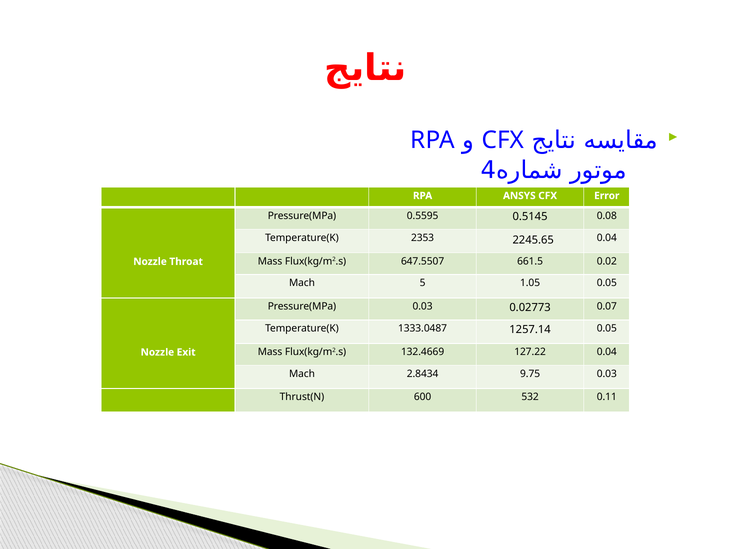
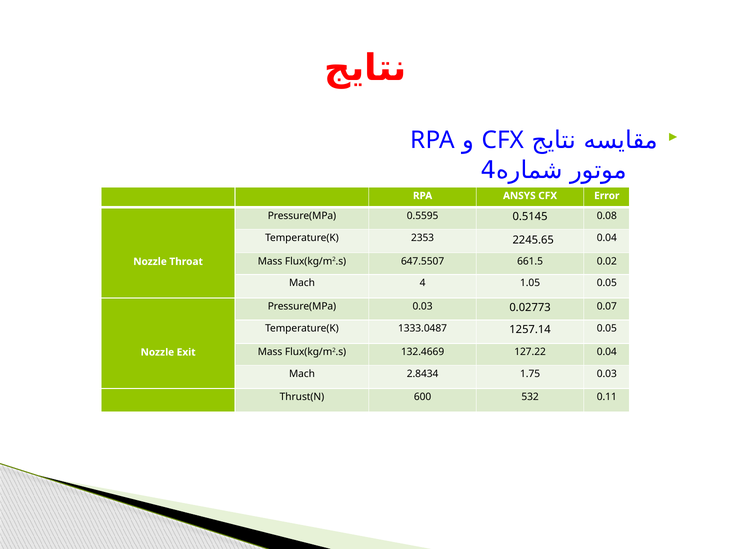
Mach 5: 5 -> 4
9.75: 9.75 -> 1.75
